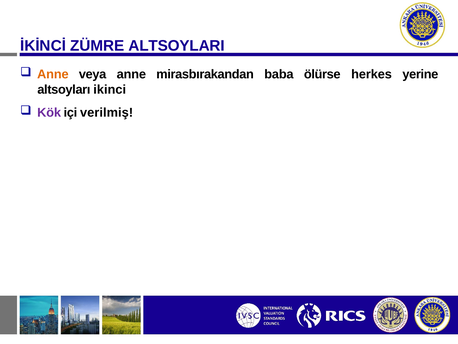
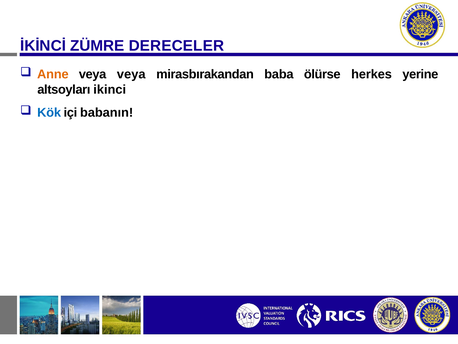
ALTSOYLARI: ALTSOYLARI -> DERECELER
veya anne: anne -> veya
Kök colour: purple -> blue
verilmiş: verilmiş -> babanın
